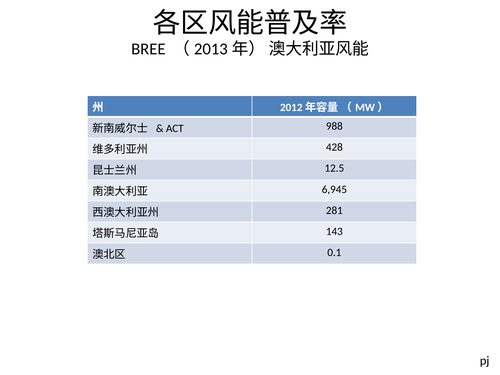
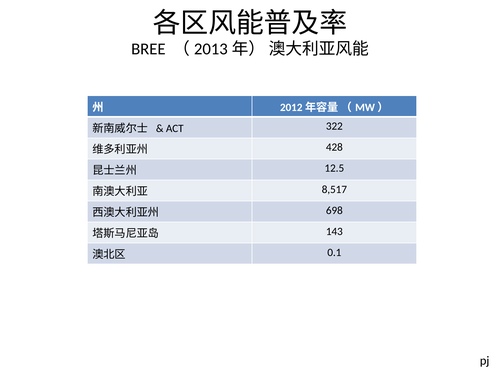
988: 988 -> 322
6,945: 6,945 -> 8,517
281: 281 -> 698
